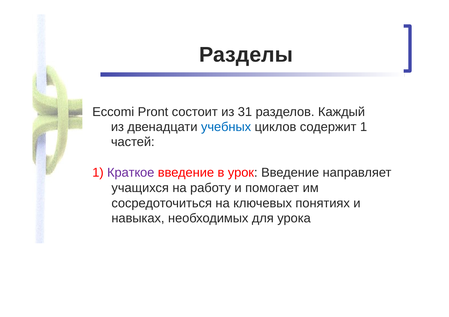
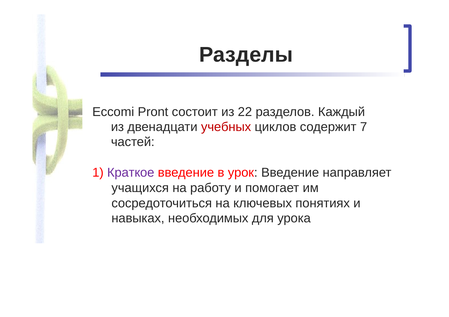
31: 31 -> 22
учебных colour: blue -> red
содержит 1: 1 -> 7
